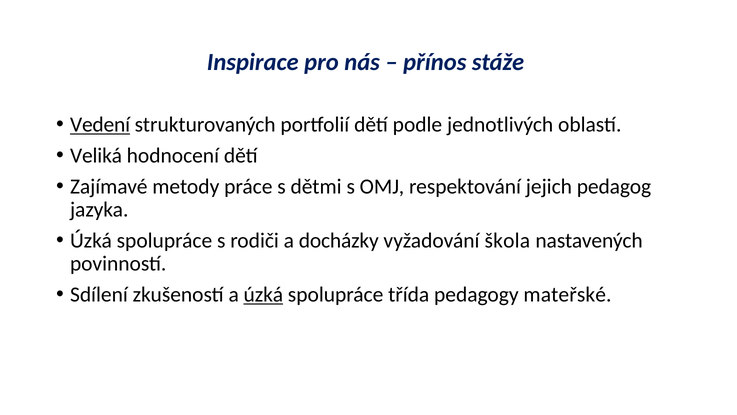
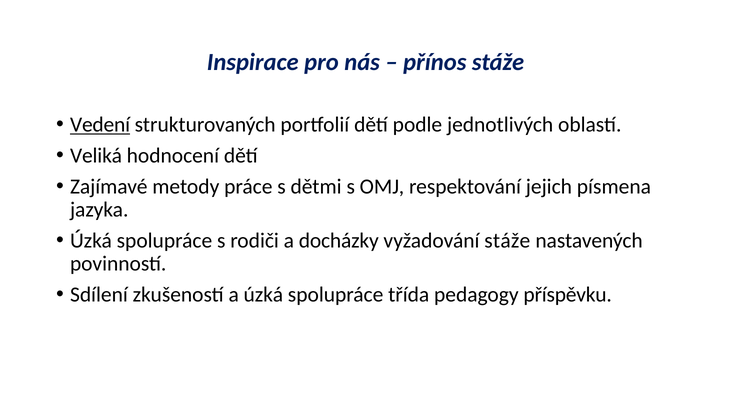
pedagog: pedagog -> písmena
vyžadování škola: škola -> stáže
úzká at (263, 294) underline: present -> none
mateřské: mateřské -> příspěvku
